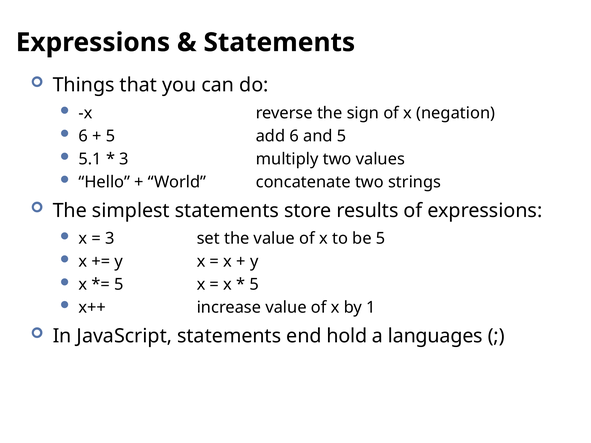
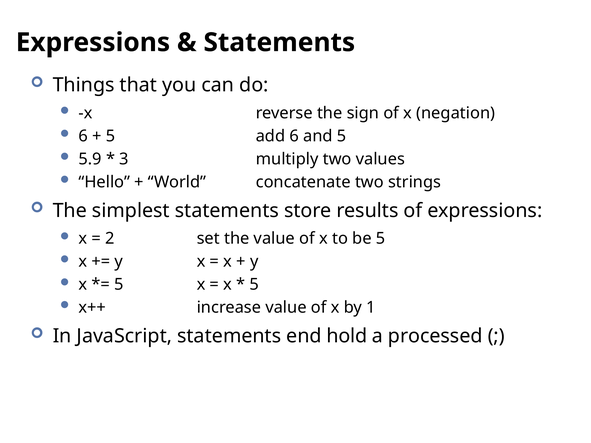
5.1: 5.1 -> 5.9
3 at (110, 239): 3 -> 2
languages: languages -> processed
